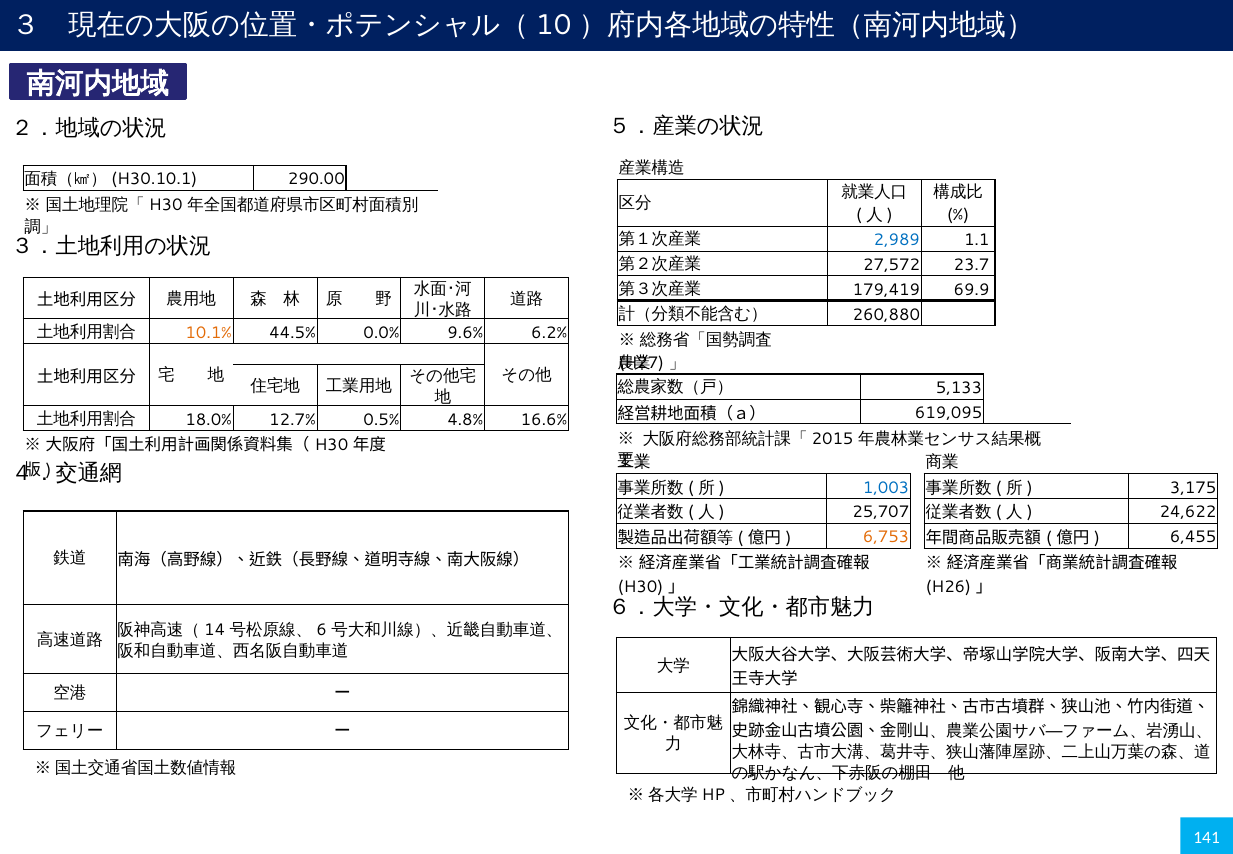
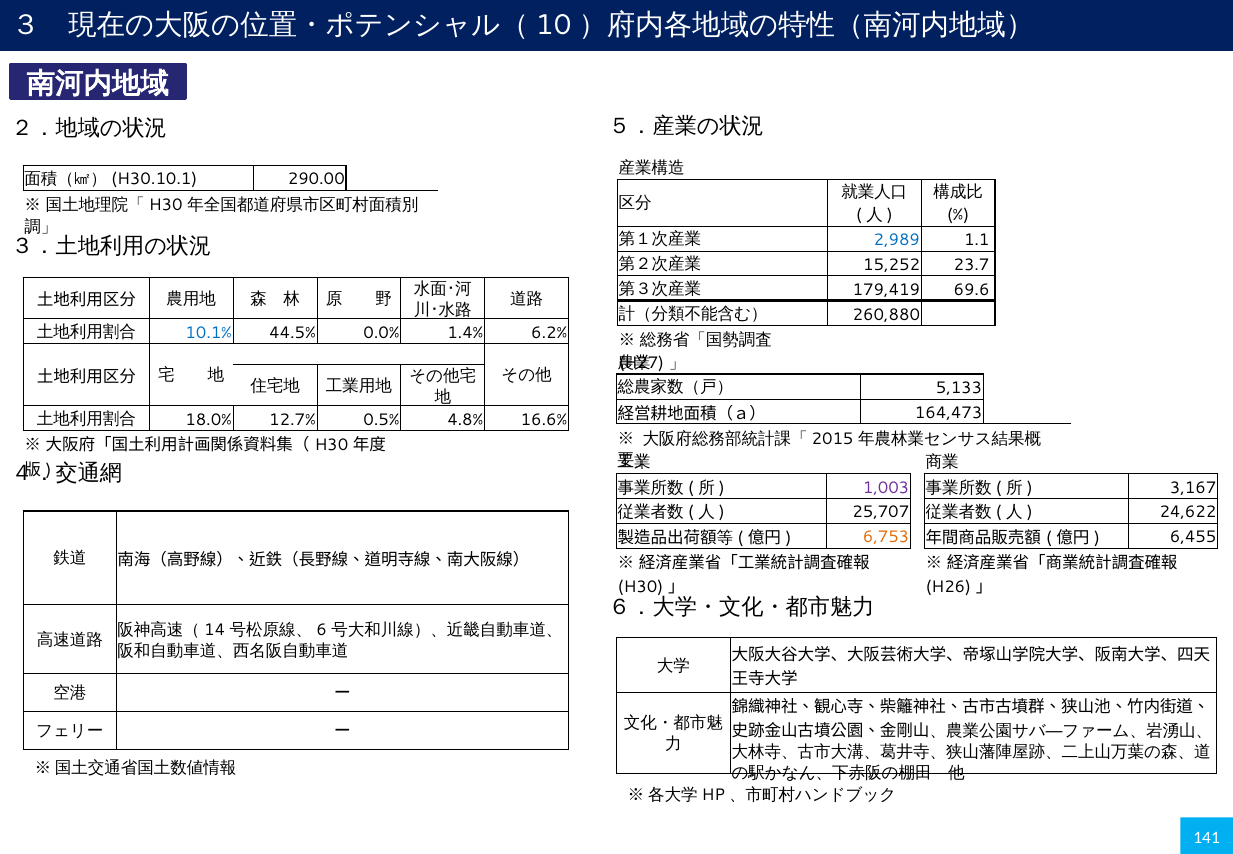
27,572: 27,572 -> 15,252
69.9: 69.9 -> 69.6
10.1% colour: orange -> blue
9.6%: 9.6% -> 1.4%
619,095: 619,095 -> 164,473
1,003 colour: blue -> purple
3,175: 3,175 -> 3,167
